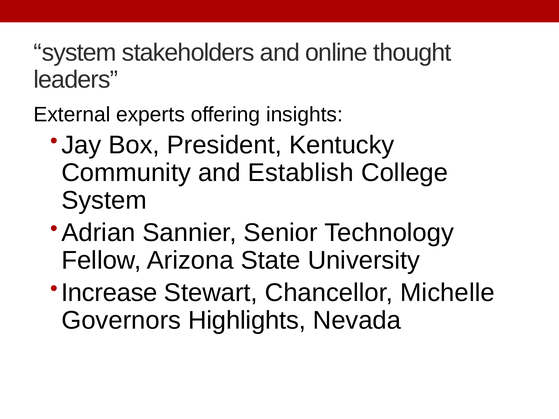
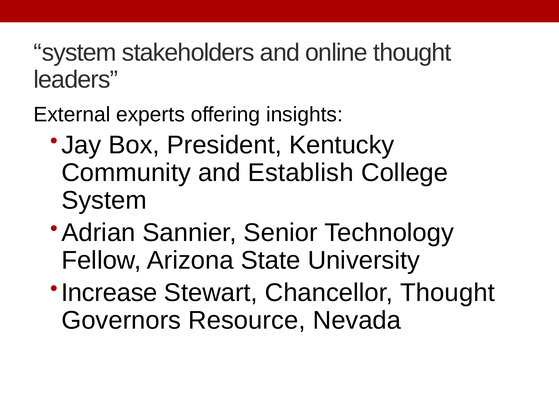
Chancellor Michelle: Michelle -> Thought
Highlights: Highlights -> Resource
